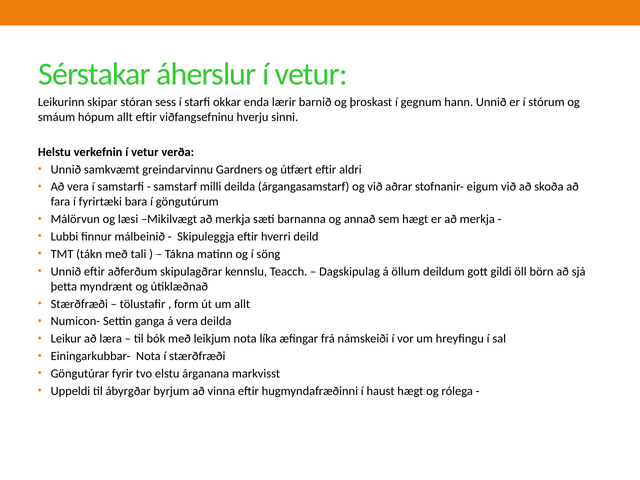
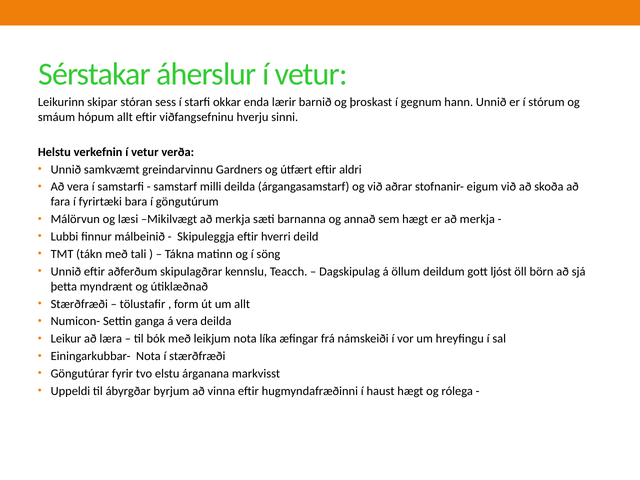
gildi: gildi -> ljóst
